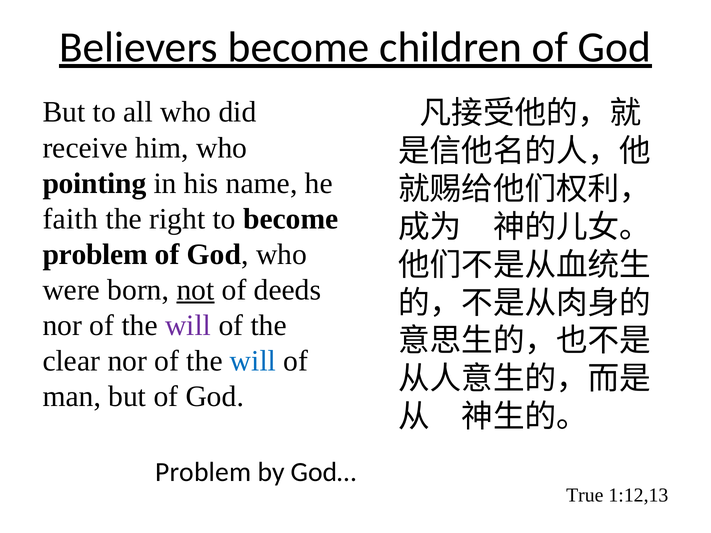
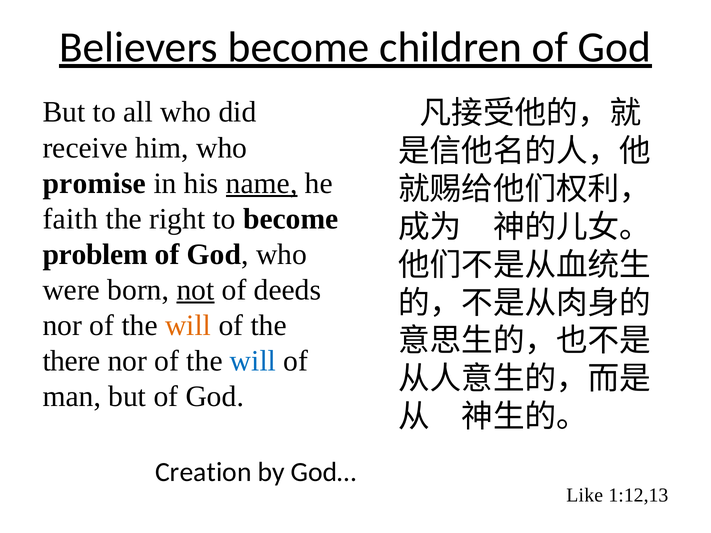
pointing: pointing -> promise
name underline: none -> present
will at (188, 326) colour: purple -> orange
clear: clear -> there
Problem at (203, 472): Problem -> Creation
True: True -> Like
